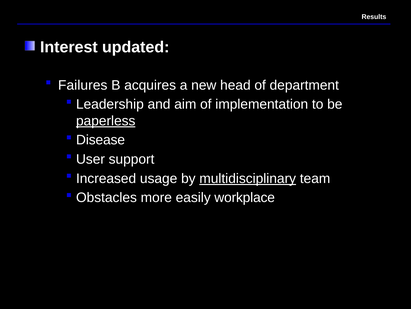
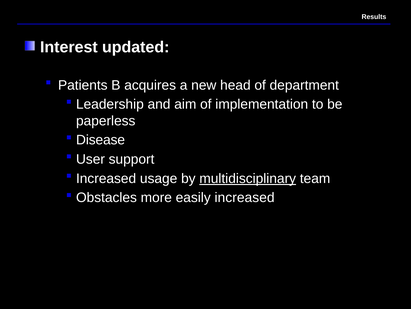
Failures: Failures -> Patients
paperless underline: present -> none
easily workplace: workplace -> increased
